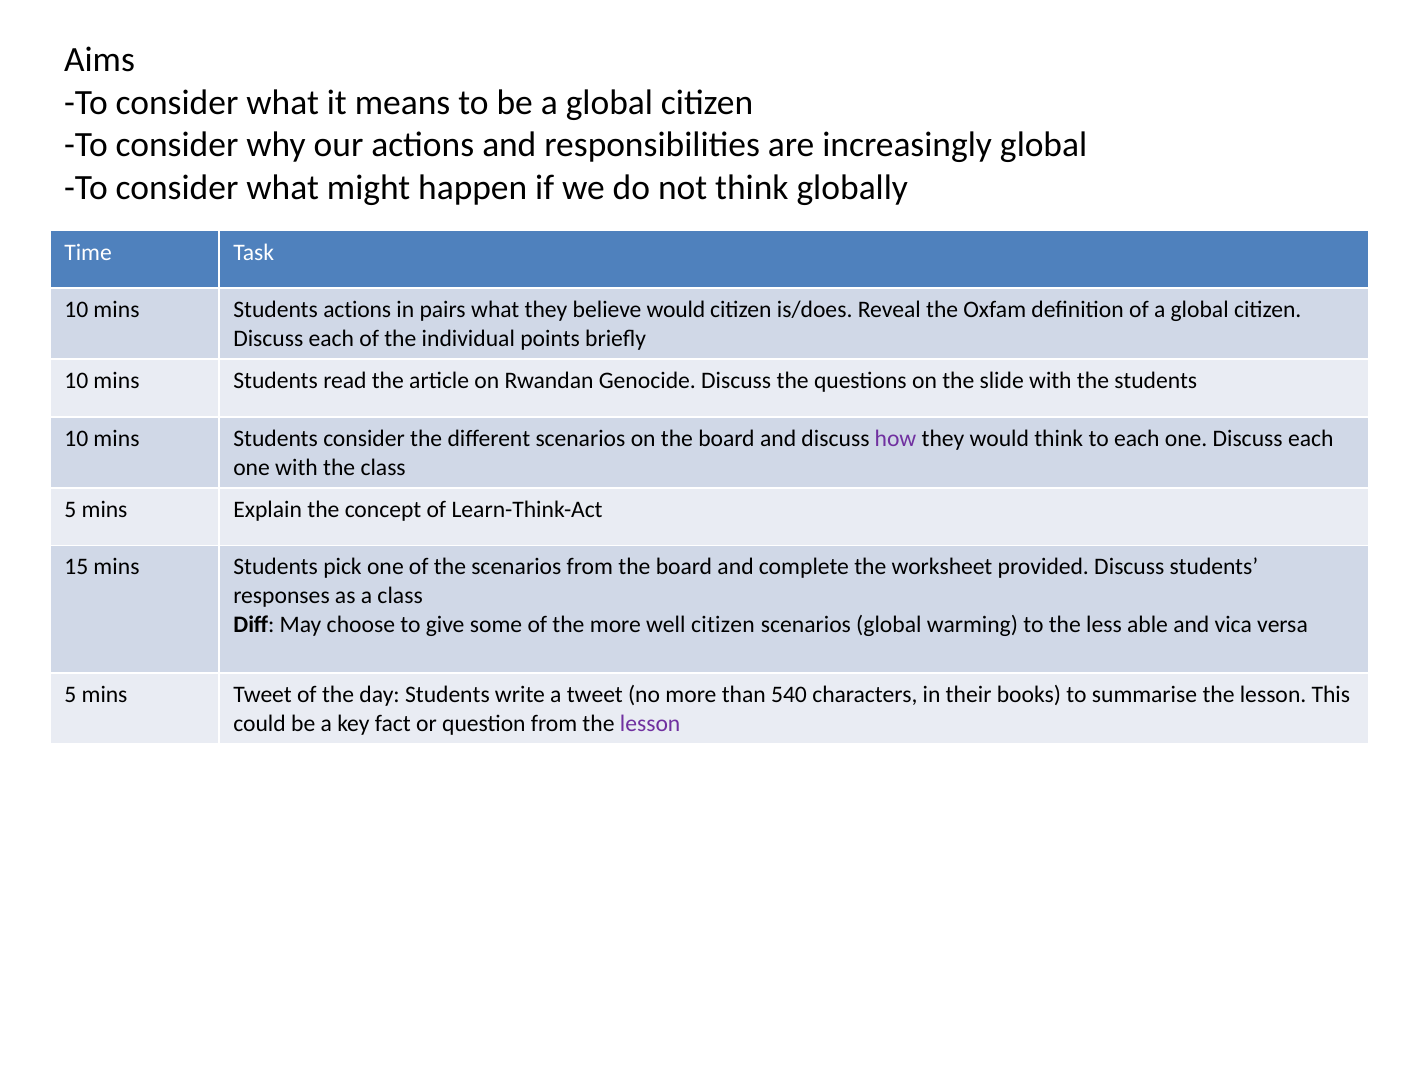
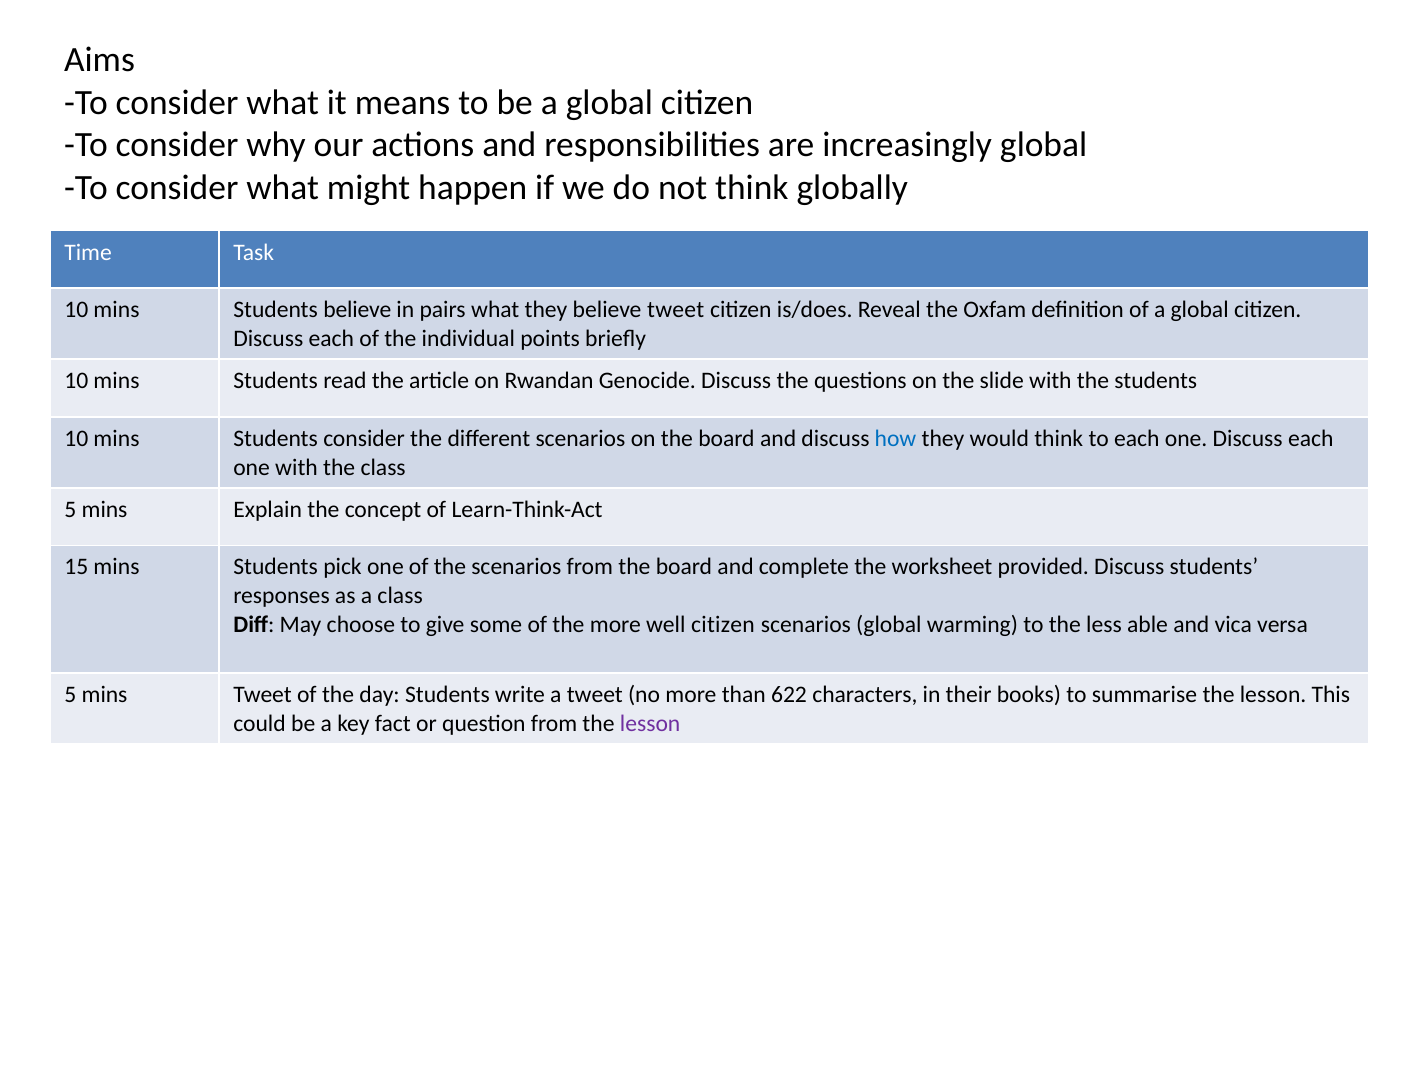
Students actions: actions -> believe
believe would: would -> tweet
how colour: purple -> blue
540: 540 -> 622
